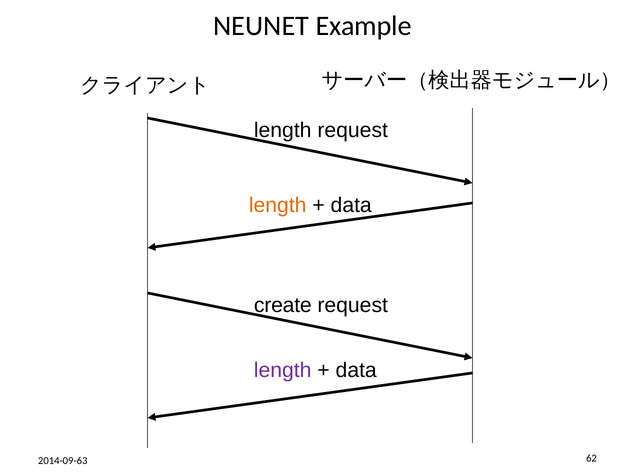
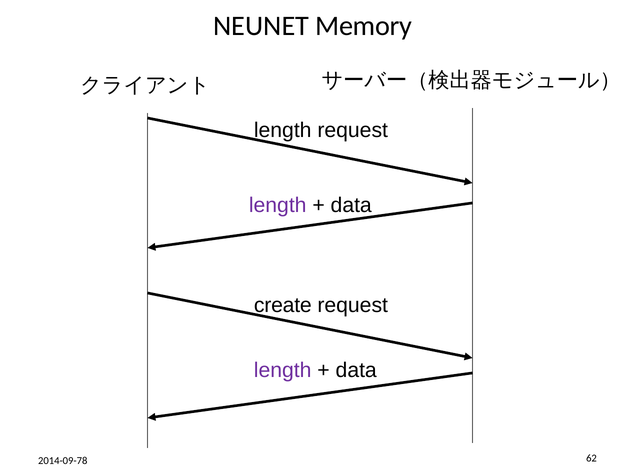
Example: Example -> Memory
length at (278, 205) colour: orange -> purple
2014-09-63: 2014-09-63 -> 2014-09-78
